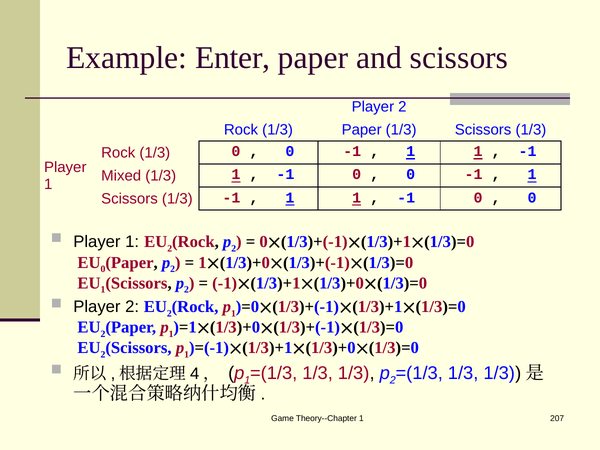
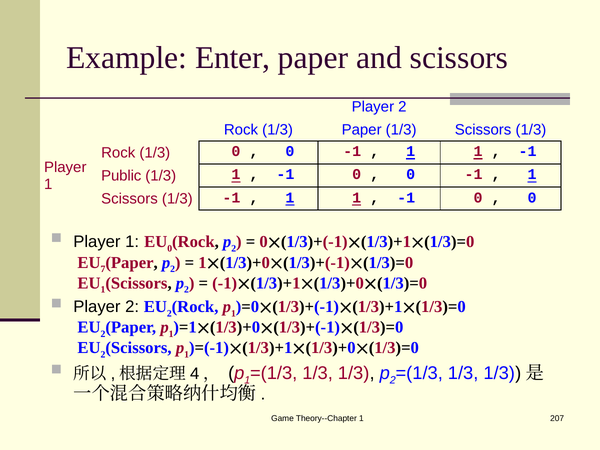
Mixed: Mixed -> Public
2 at (170, 248): 2 -> 0
0 at (103, 269): 0 -> 7
